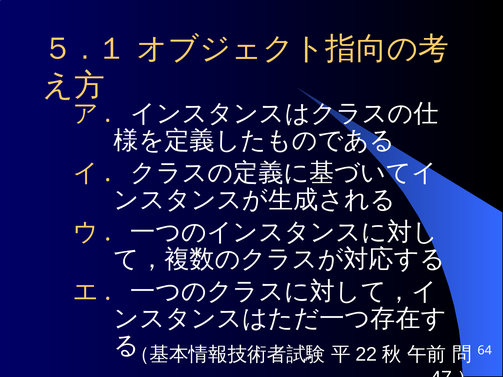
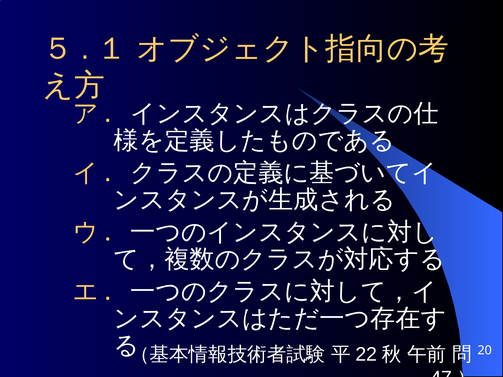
64: 64 -> 20
